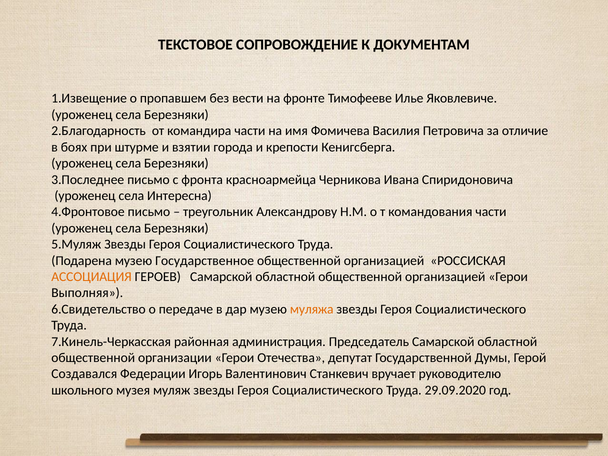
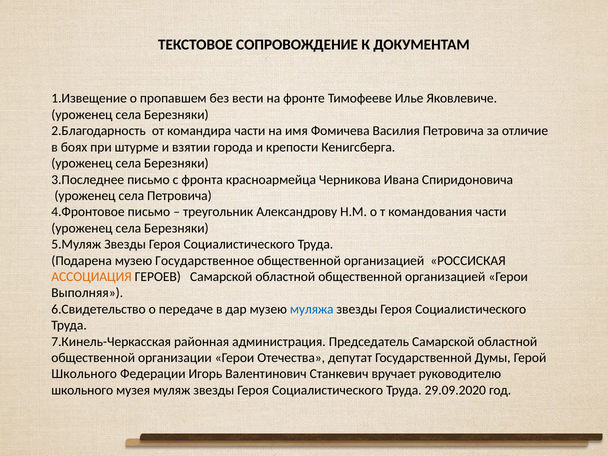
села Интересна: Интересна -> Петровича
муляжа colour: orange -> blue
Создавался at (84, 374): Создавался -> Школьного
